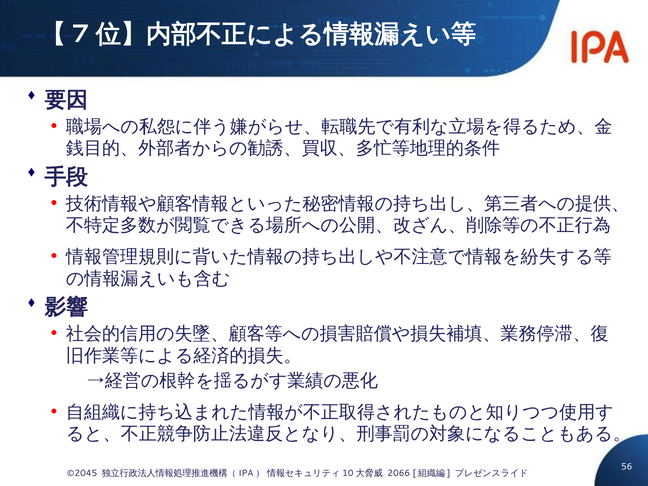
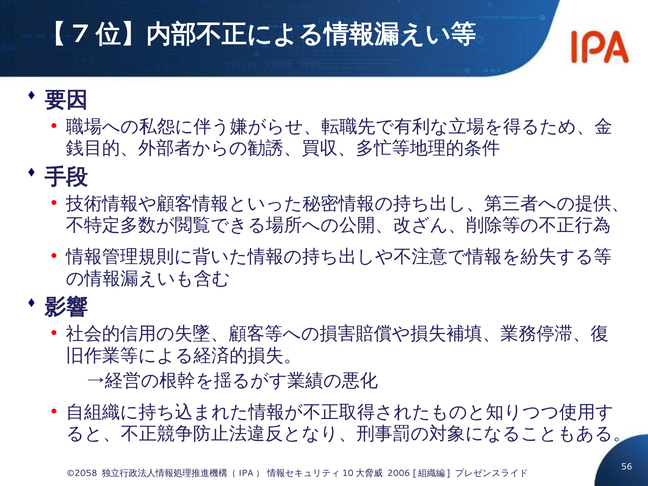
©2045: ©2045 -> ©2058
2066: 2066 -> 2006
